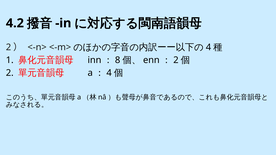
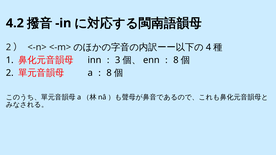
8: 8 -> 3
2 at (176, 60): 2 -> 8
4 at (109, 73): 4 -> 8
